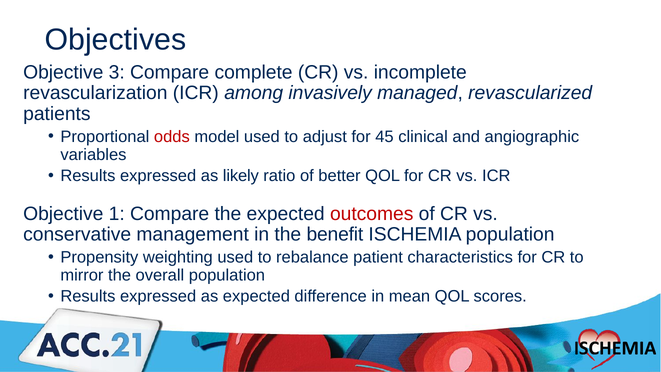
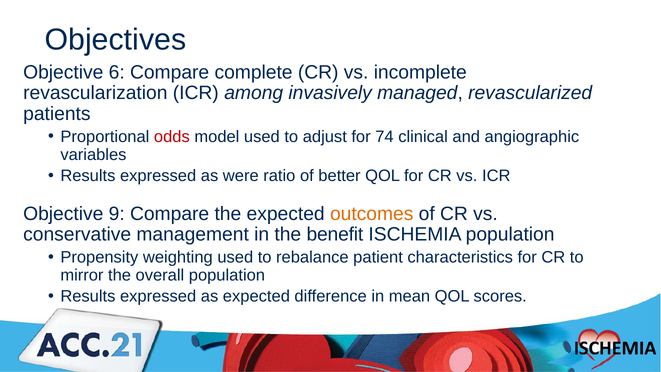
3: 3 -> 6
45: 45 -> 74
likely: likely -> were
1: 1 -> 9
outcomes colour: red -> orange
